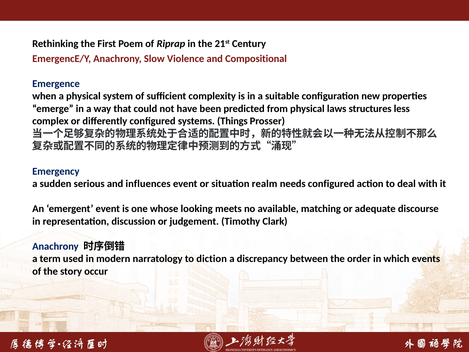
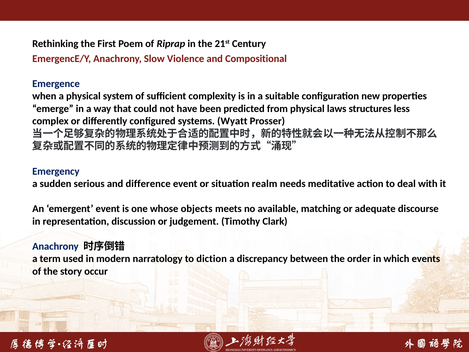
Things: Things -> Wyatt
influences: influences -> difference
needs configured: configured -> meditative
looking: looking -> objects
